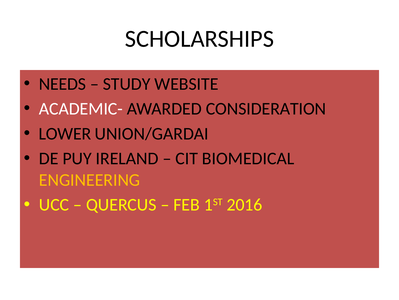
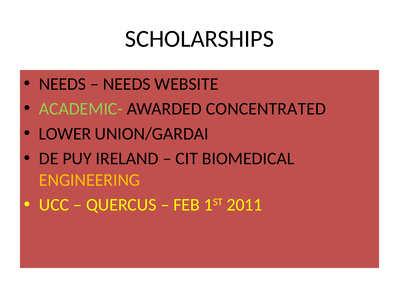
STUDY at (127, 84): STUDY -> NEEDS
ACADEMIC- colour: white -> light green
CONSIDERATION: CONSIDERATION -> CONCENTRATED
2016: 2016 -> 2011
